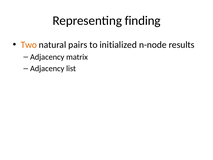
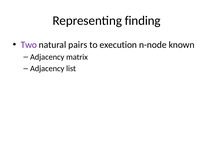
Two colour: orange -> purple
initialized: initialized -> execution
results: results -> known
